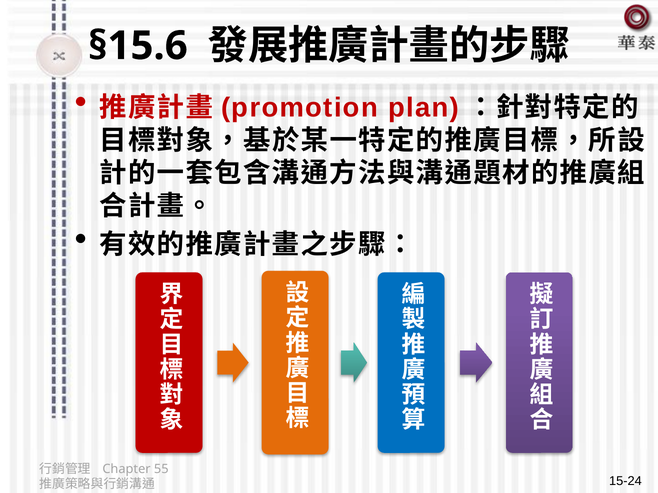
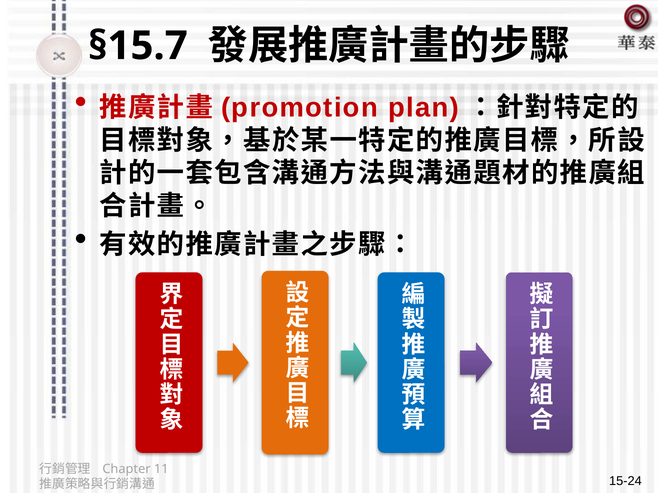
§15.6: §15.6 -> §15.7
55: 55 -> 11
